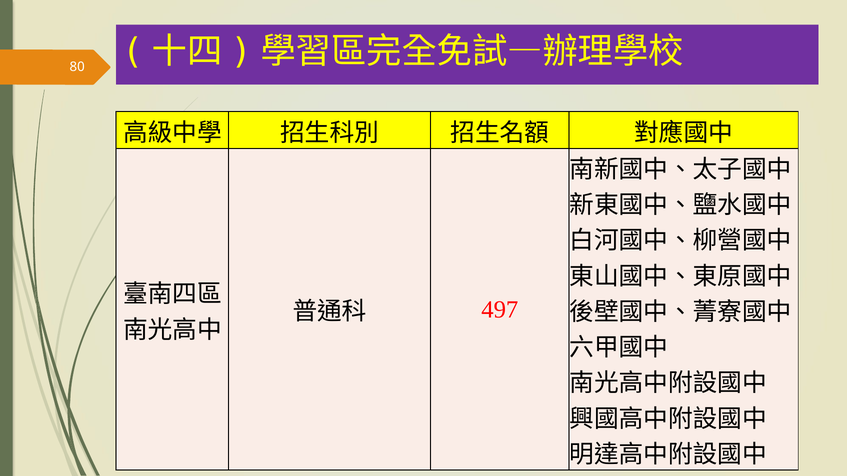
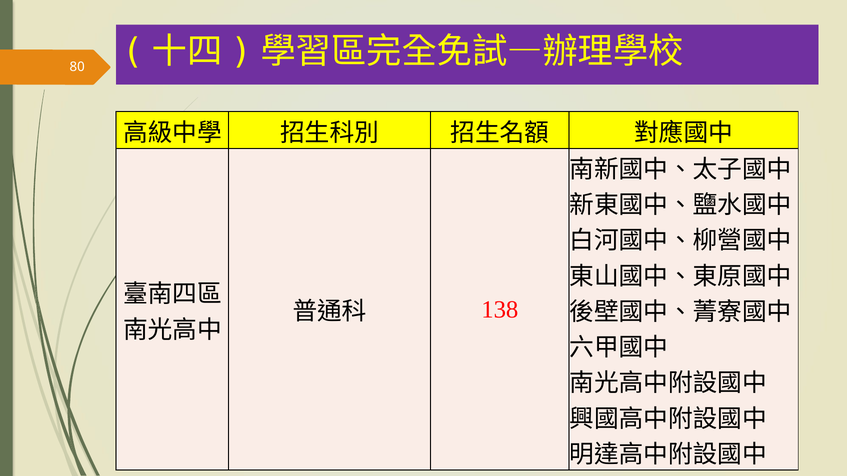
497: 497 -> 138
